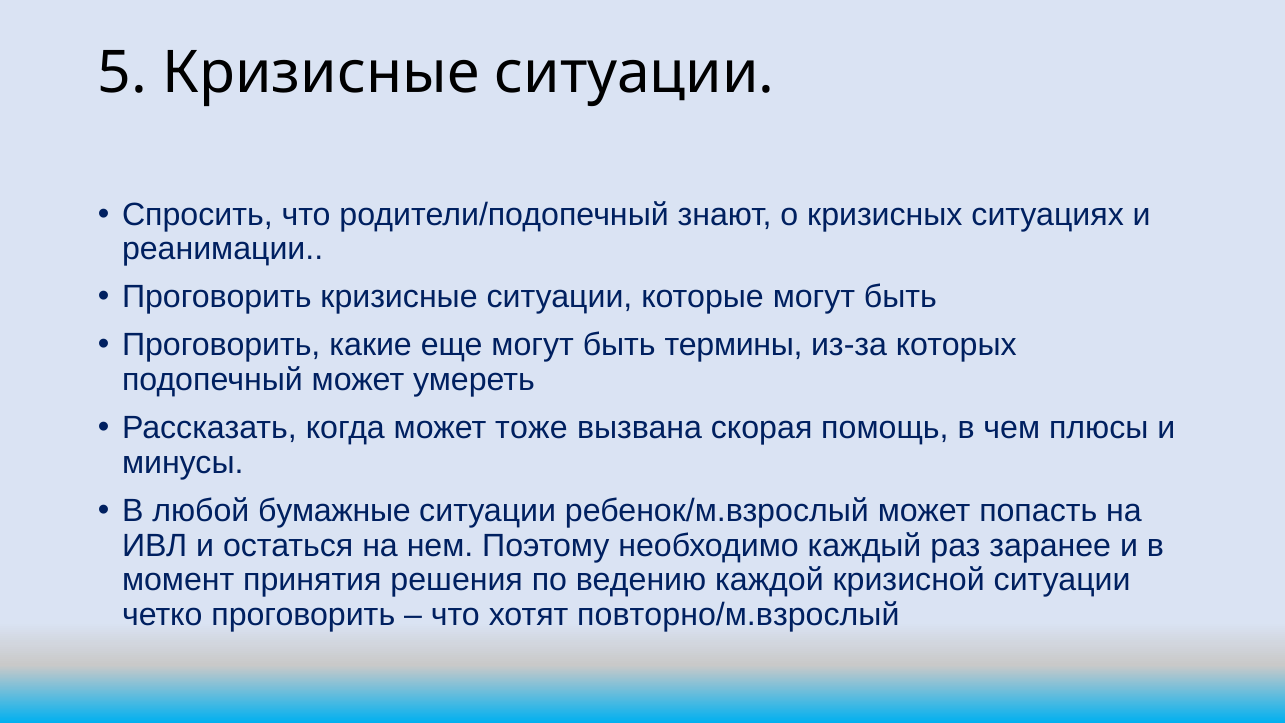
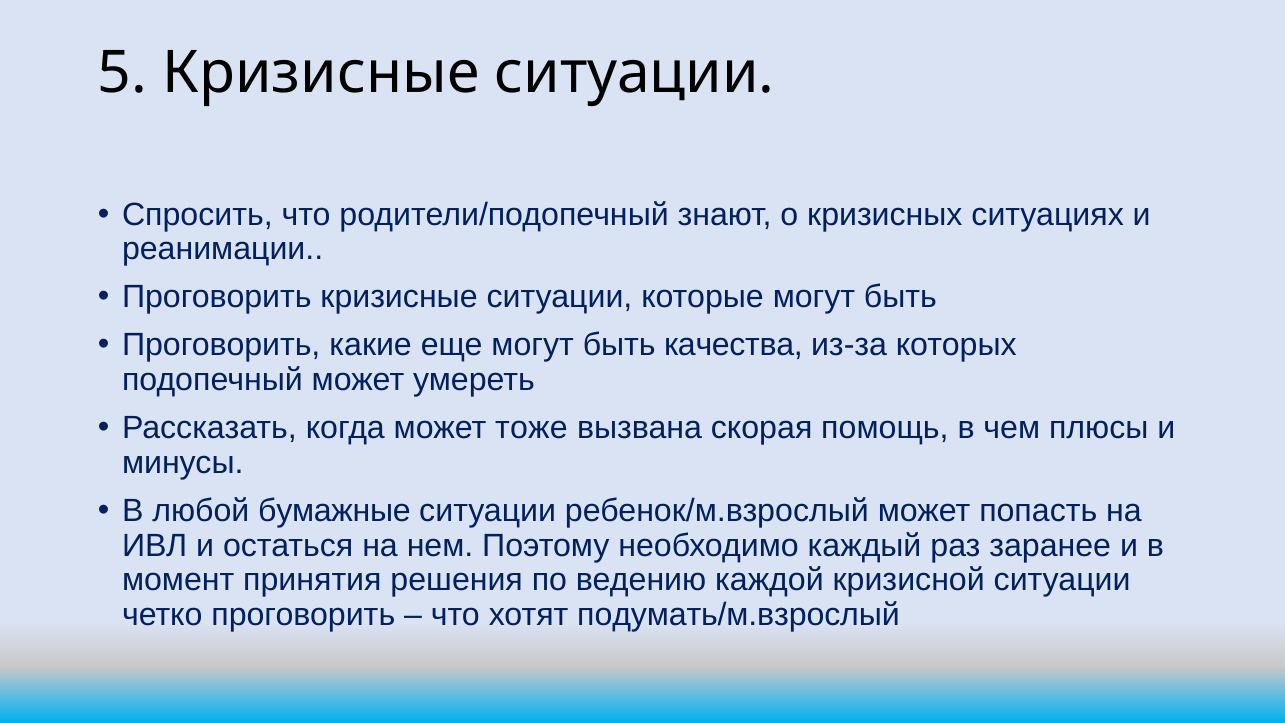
термины: термины -> качества
повторно/м.взрослый: повторно/м.взрослый -> подумать/м.взрослый
